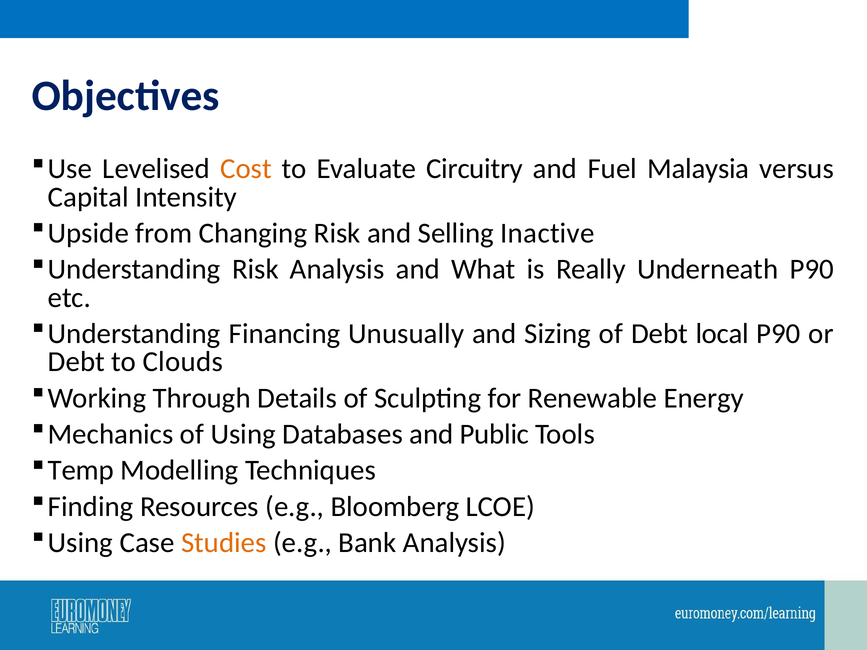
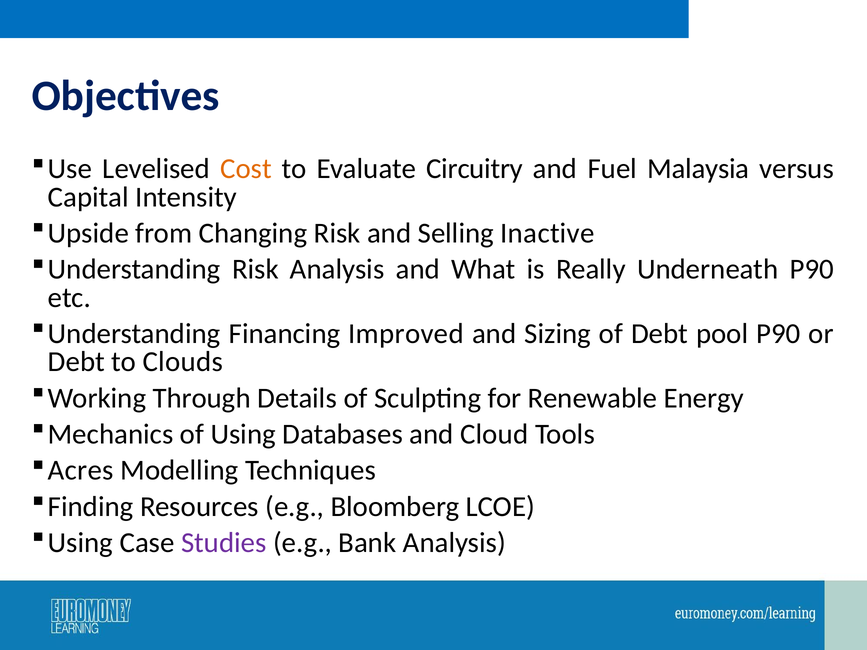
Unusually: Unusually -> Improved
local: local -> pool
Public: Public -> Cloud
Temp: Temp -> Acres
Studies colour: orange -> purple
